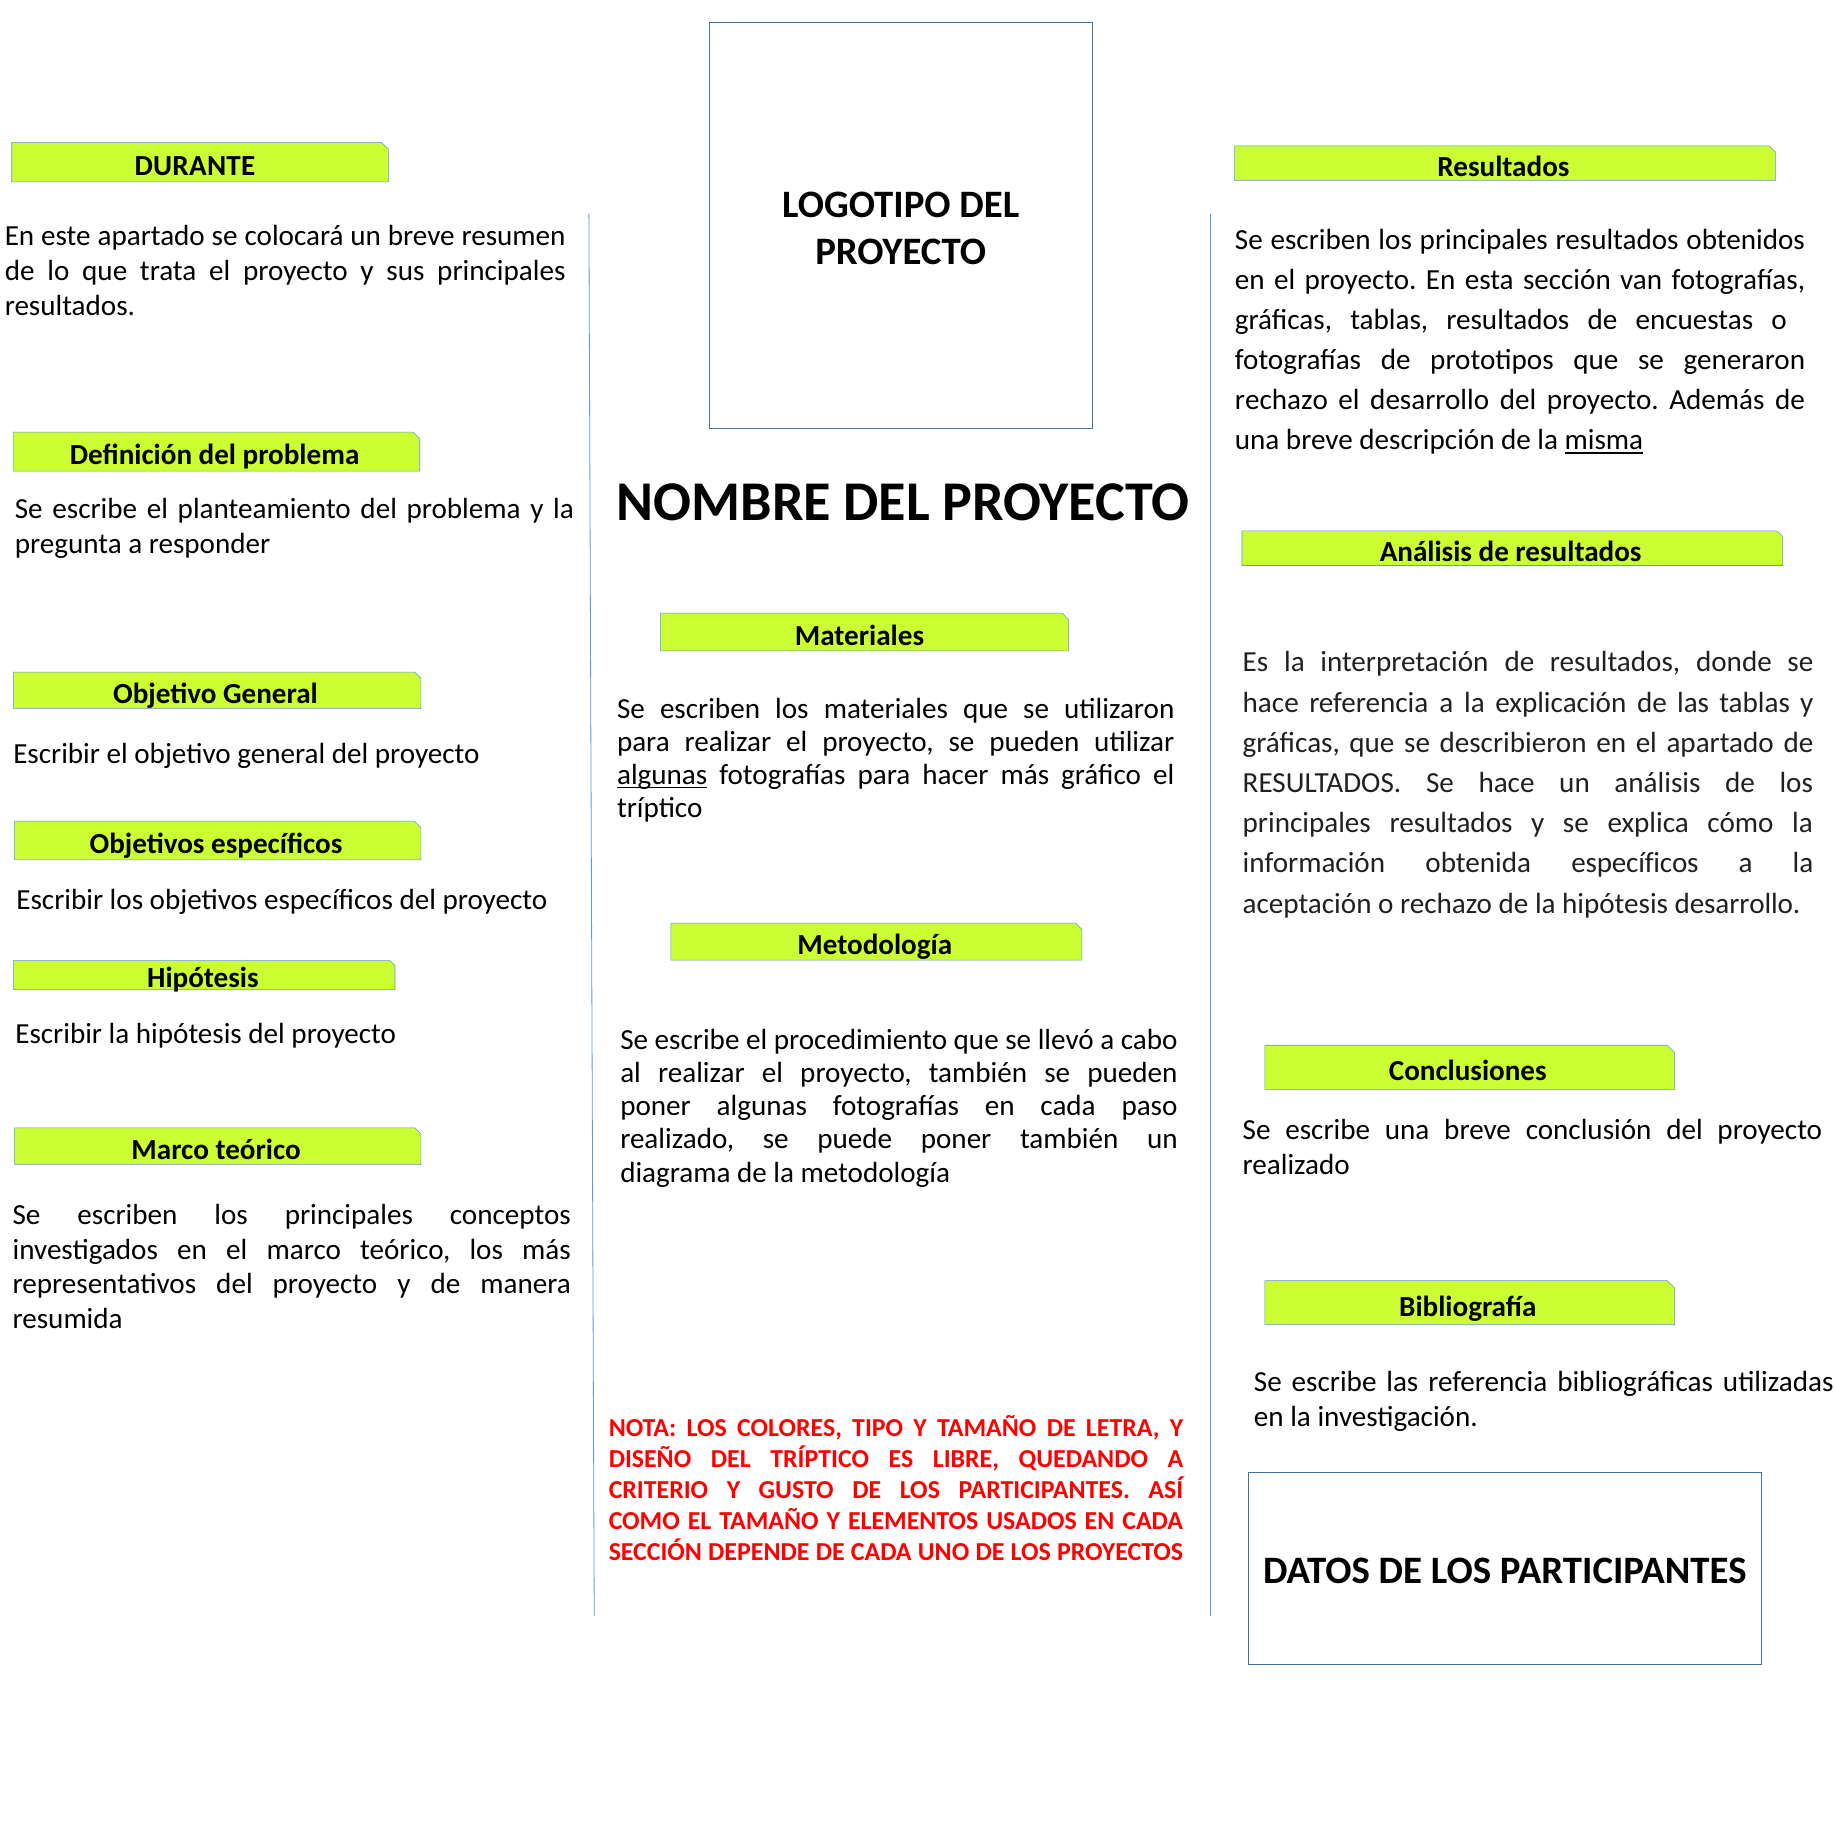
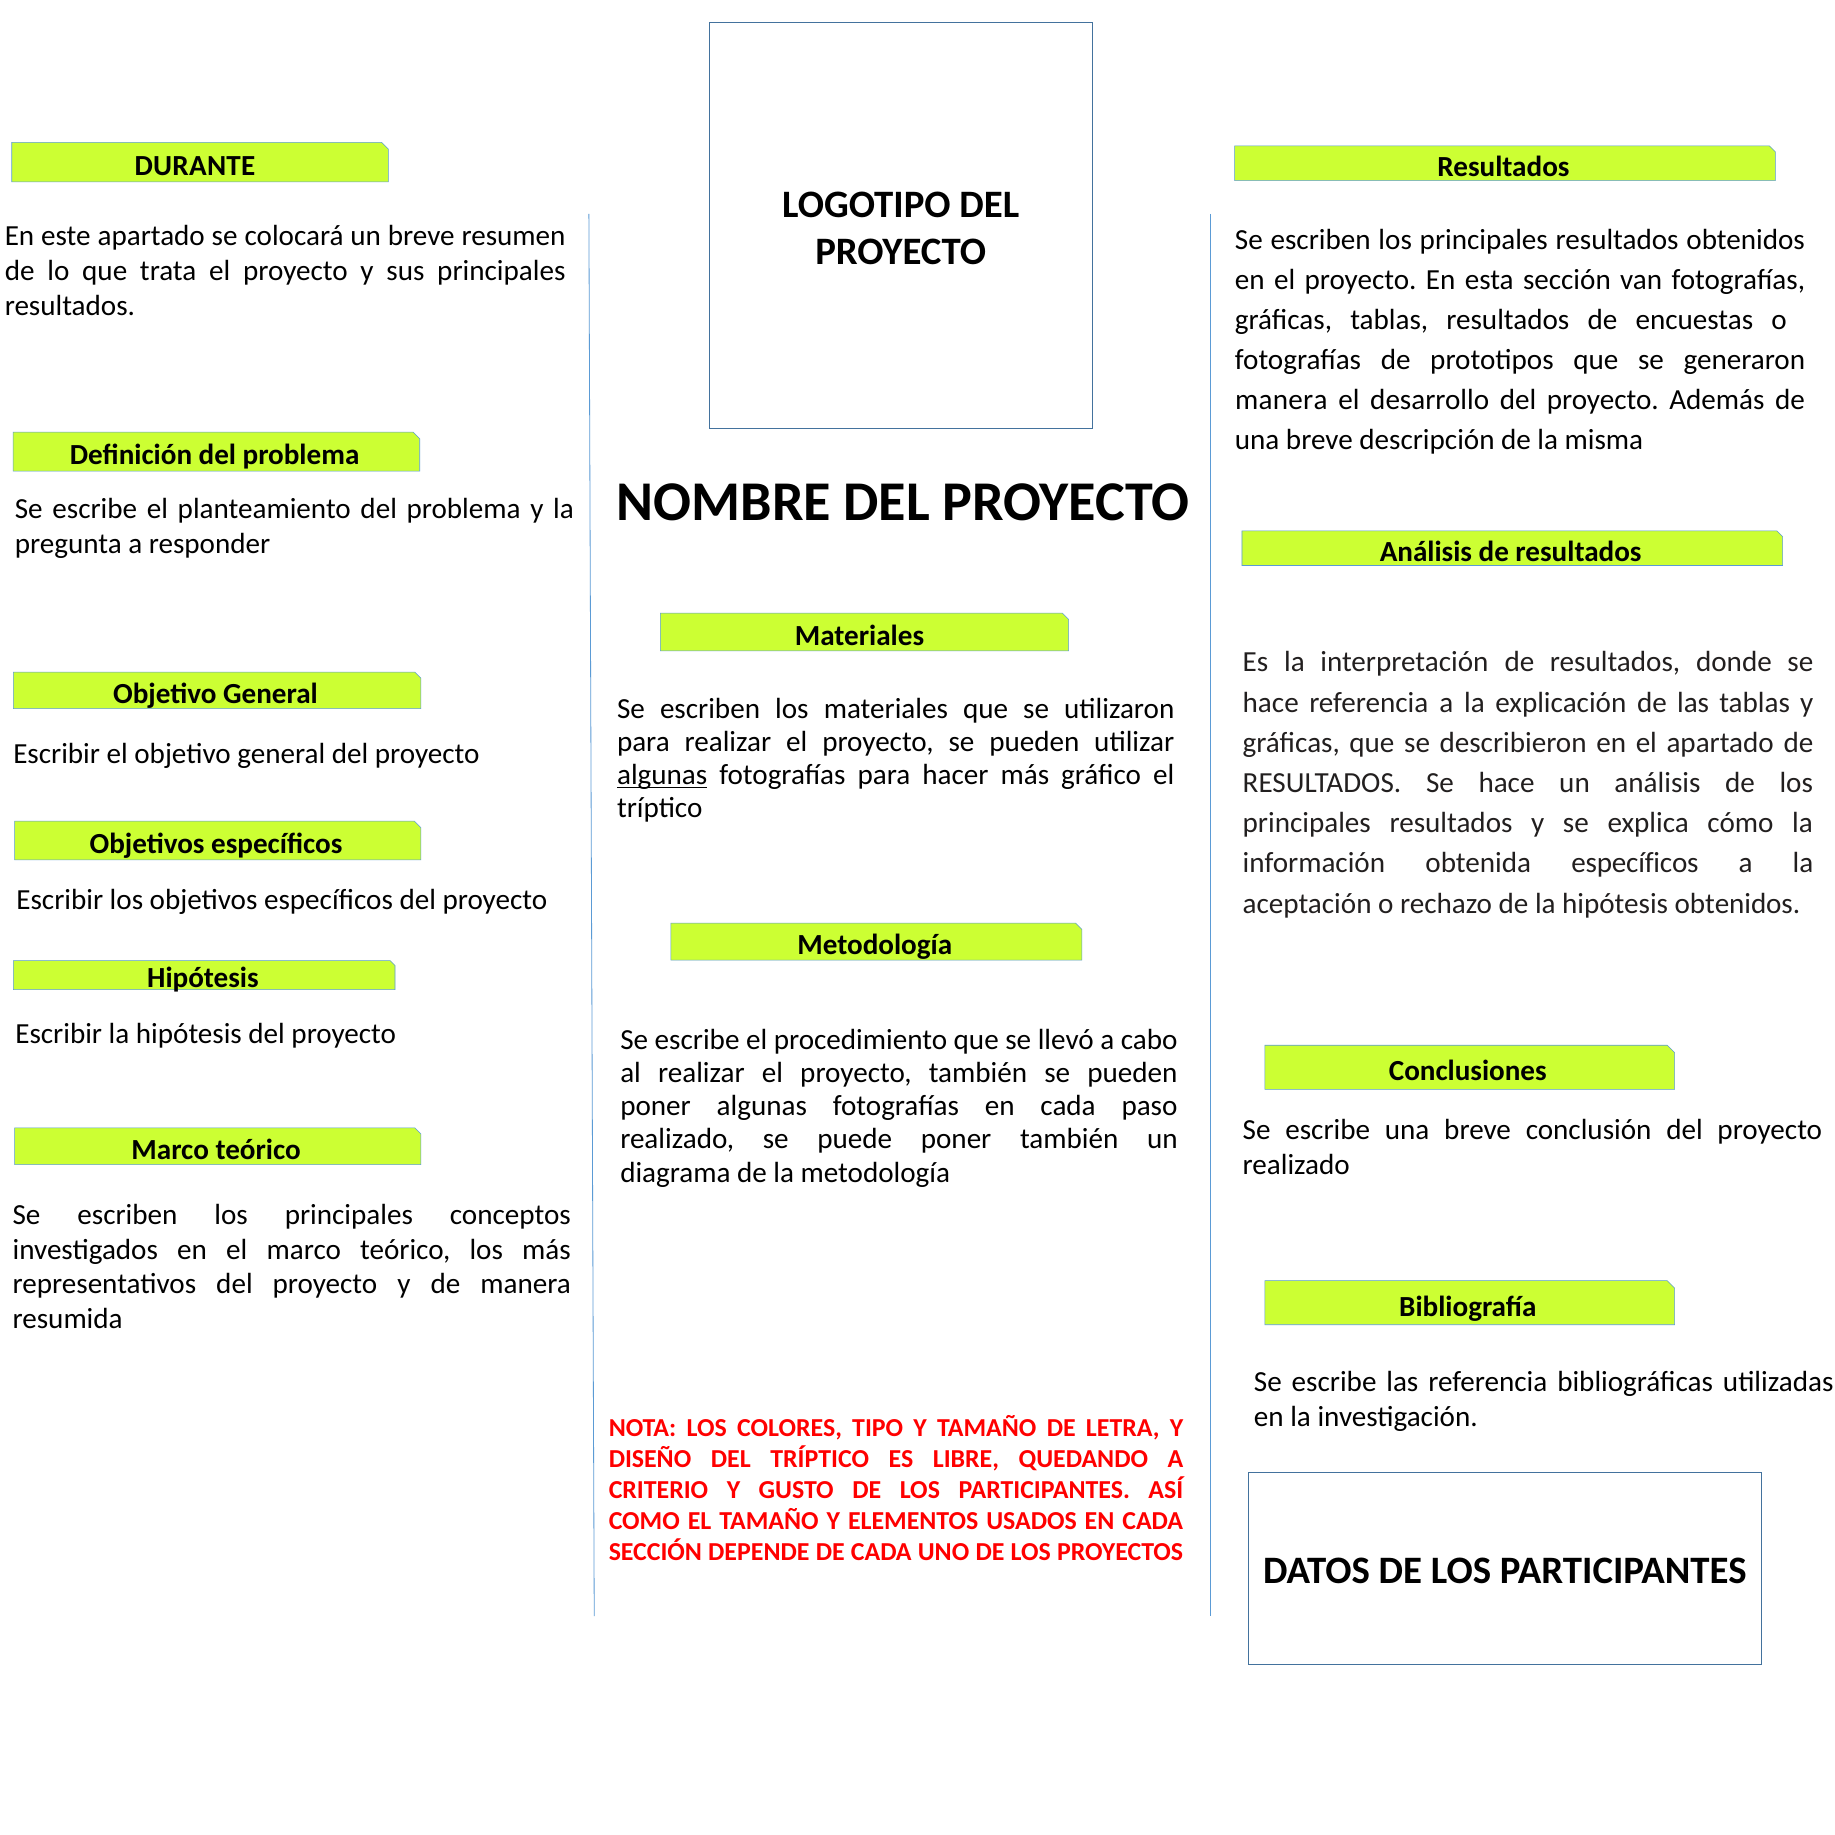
rechazo at (1281, 400): rechazo -> manera
misma underline: present -> none
hipótesis desarrollo: desarrollo -> obtenidos
